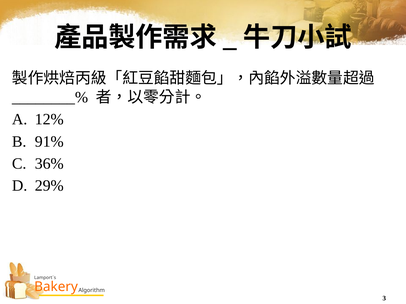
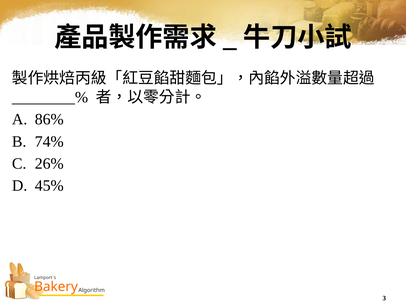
12%: 12% -> 86%
91%: 91% -> 74%
36%: 36% -> 26%
29%: 29% -> 45%
